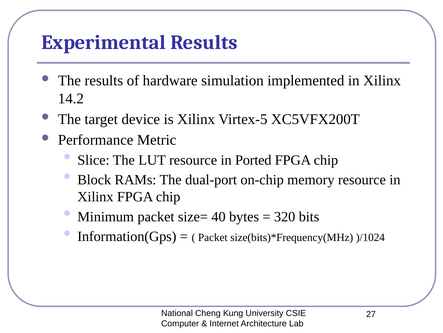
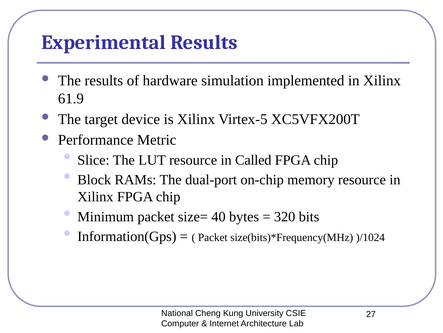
14.2: 14.2 -> 61.9
Ported: Ported -> Called
